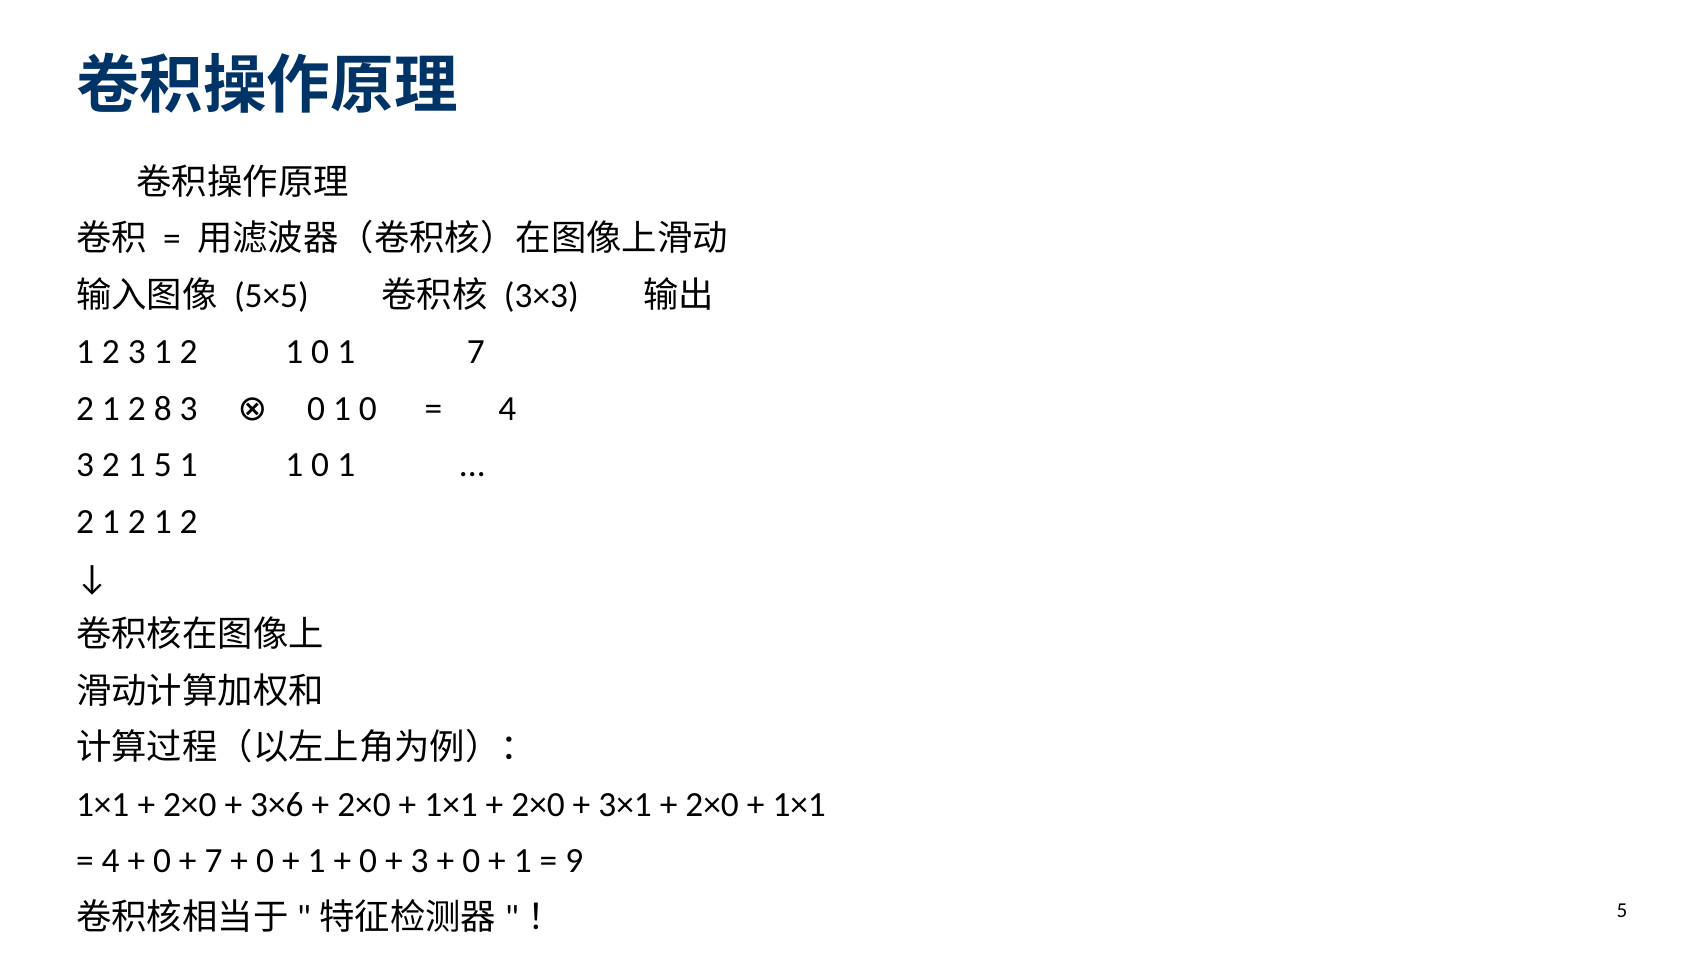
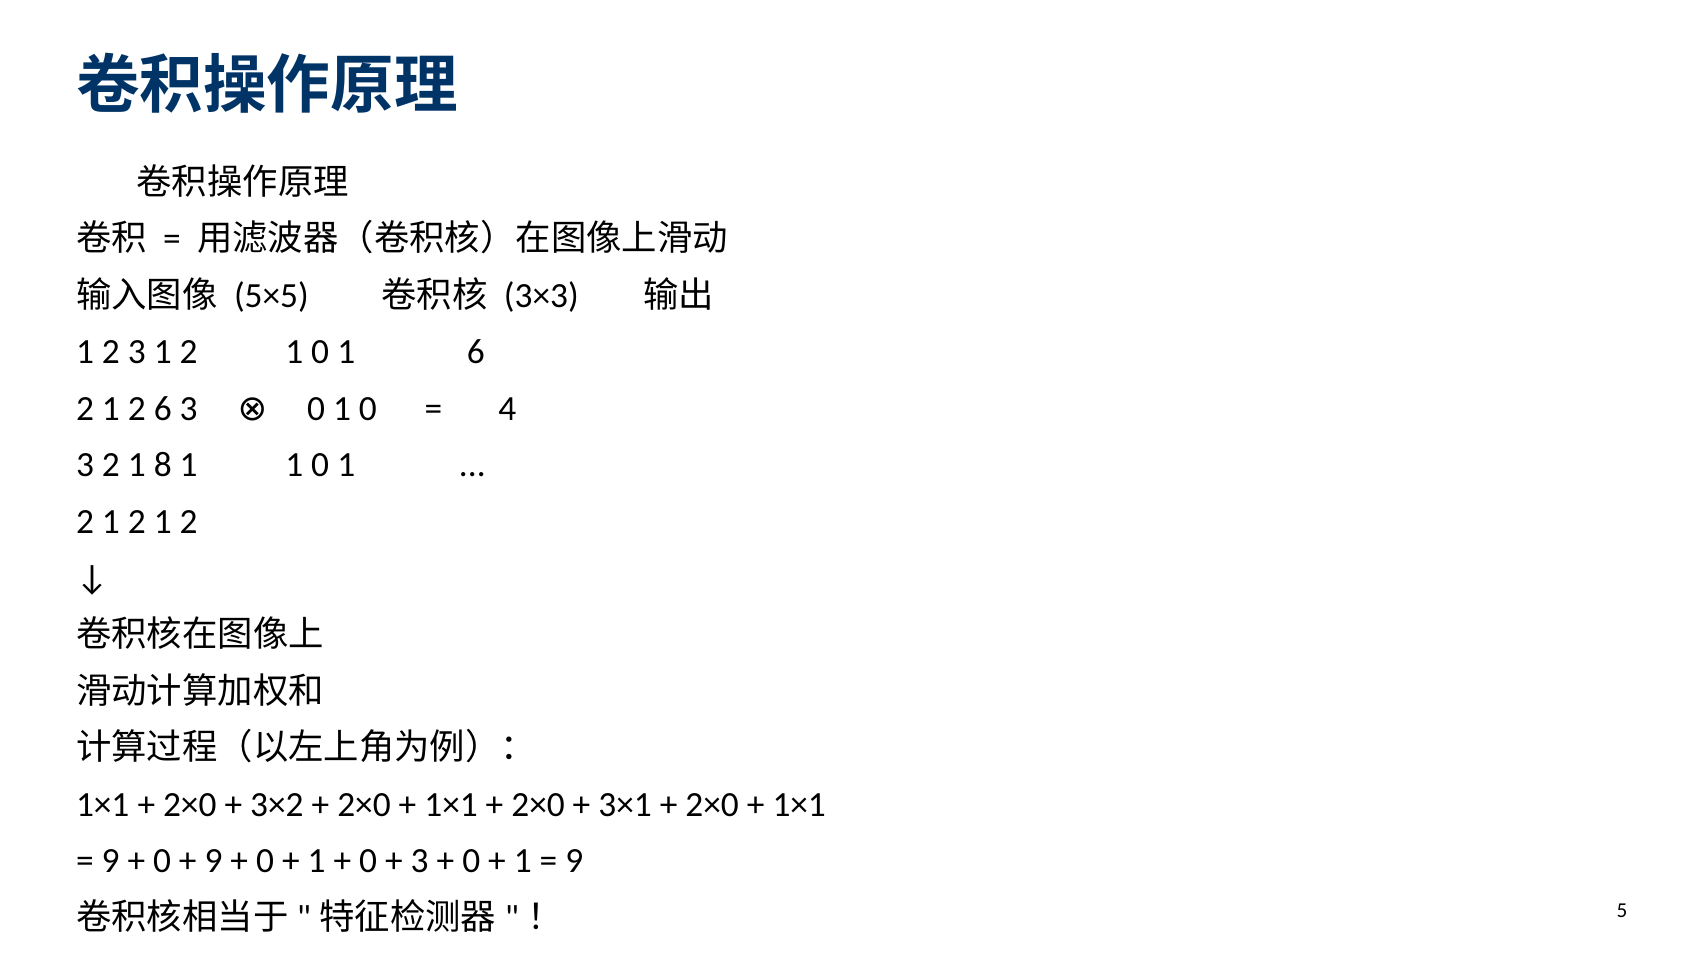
1 7: 7 -> 6
2 8: 8 -> 6
1 5: 5 -> 8
3×6: 3×6 -> 3×2
4 at (110, 861): 4 -> 9
7 at (214, 861): 7 -> 9
